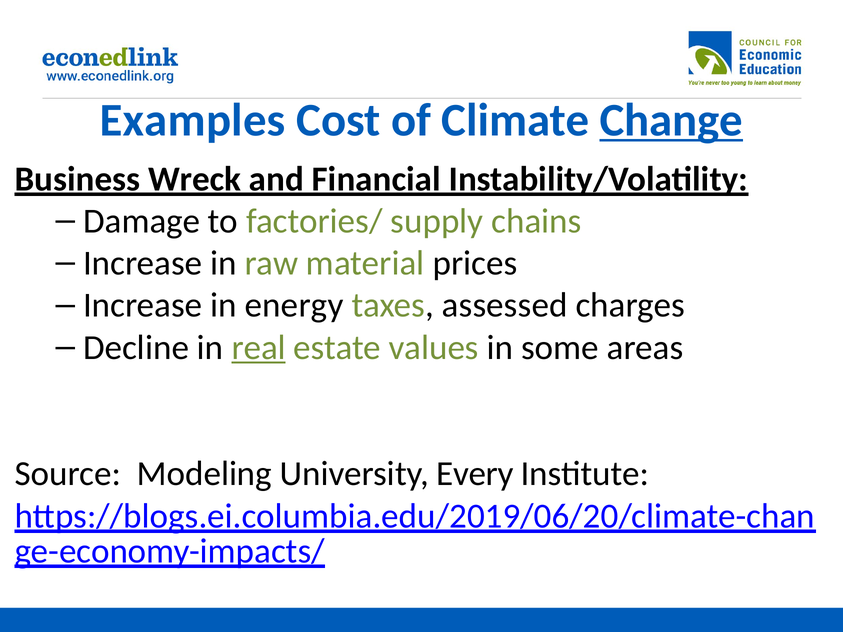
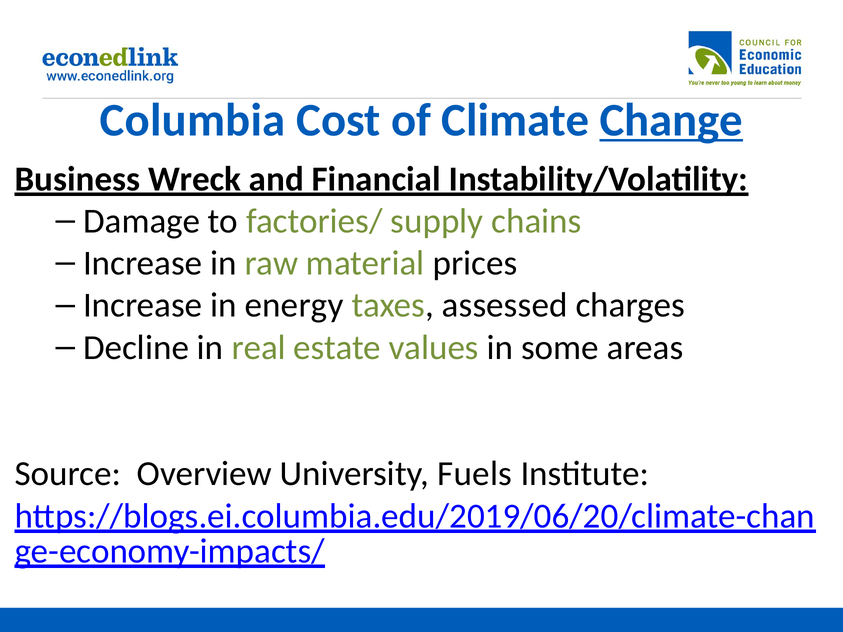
Examples: Examples -> Columbia
real underline: present -> none
Modeling: Modeling -> Overview
Every: Every -> Fuels
